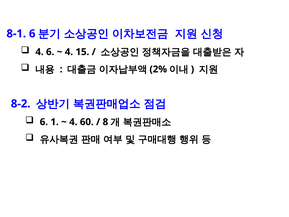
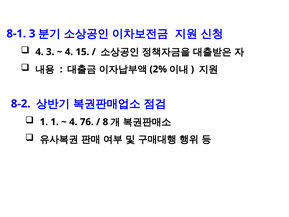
8-1 6: 6 -> 3
4 6: 6 -> 3
6 at (44, 122): 6 -> 1
60: 60 -> 76
